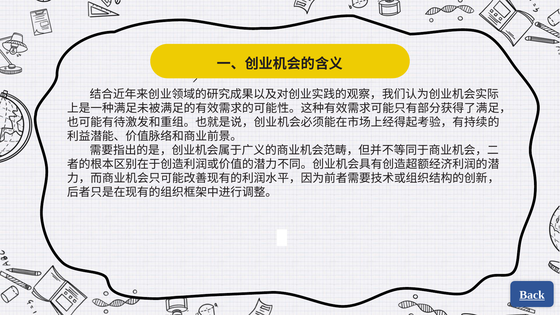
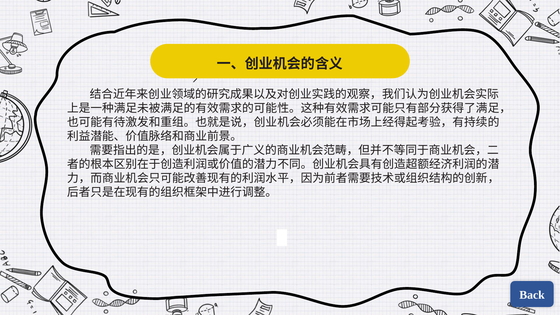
Back underline: present -> none
